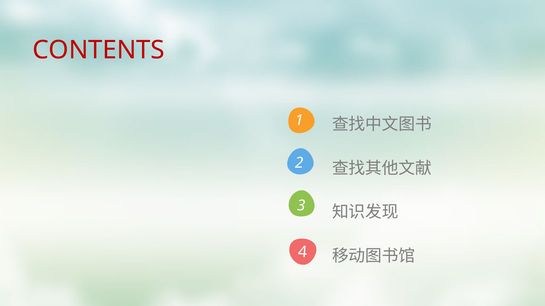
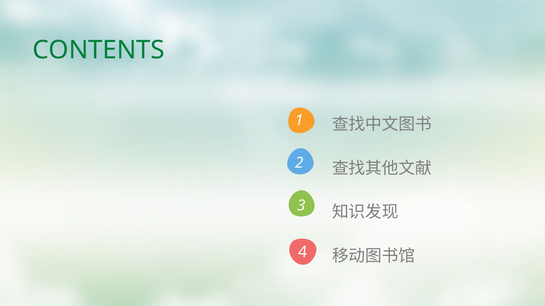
CONTENTS colour: red -> green
